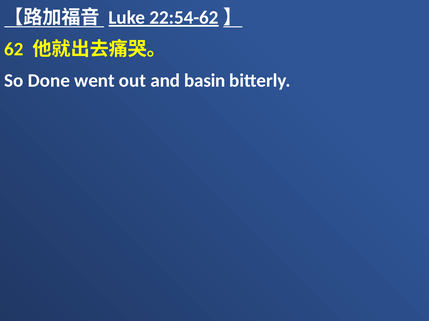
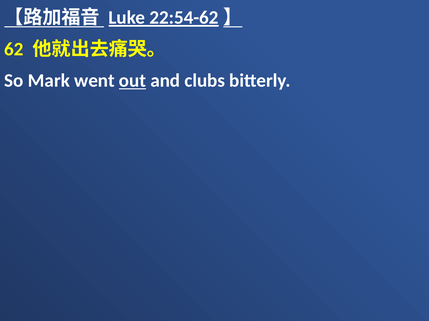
Done: Done -> Mark
out underline: none -> present
basin: basin -> clubs
